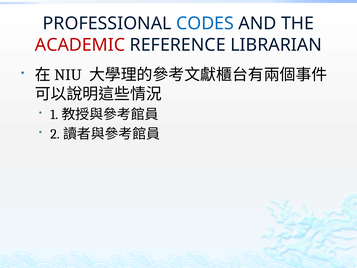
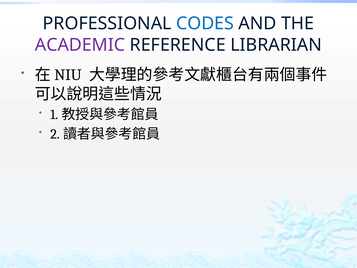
ACADEMIC colour: red -> purple
